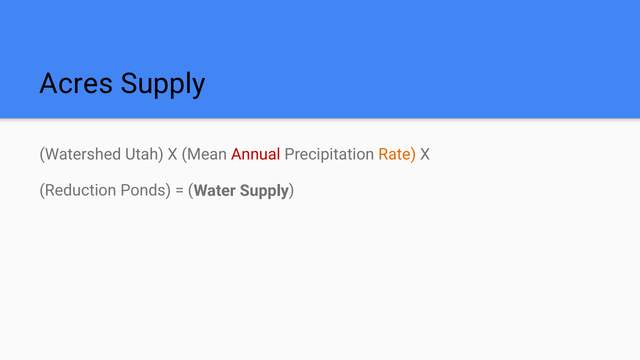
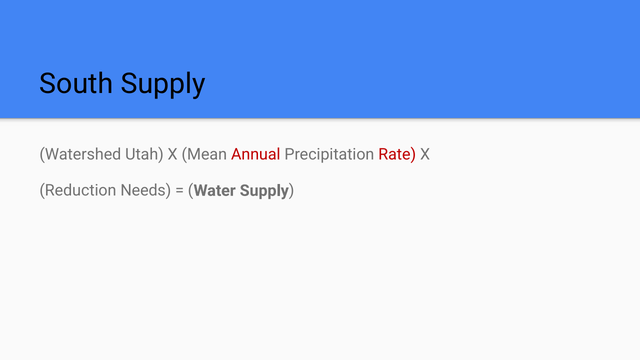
Acres: Acres -> South
Rate colour: orange -> red
Ponds: Ponds -> Needs
